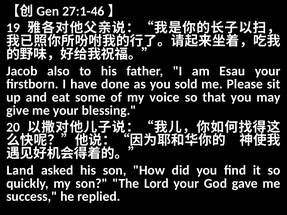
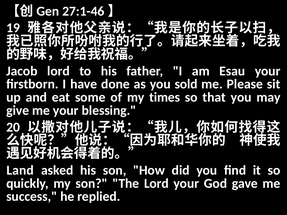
Jacob also: also -> lord
voice: voice -> times
